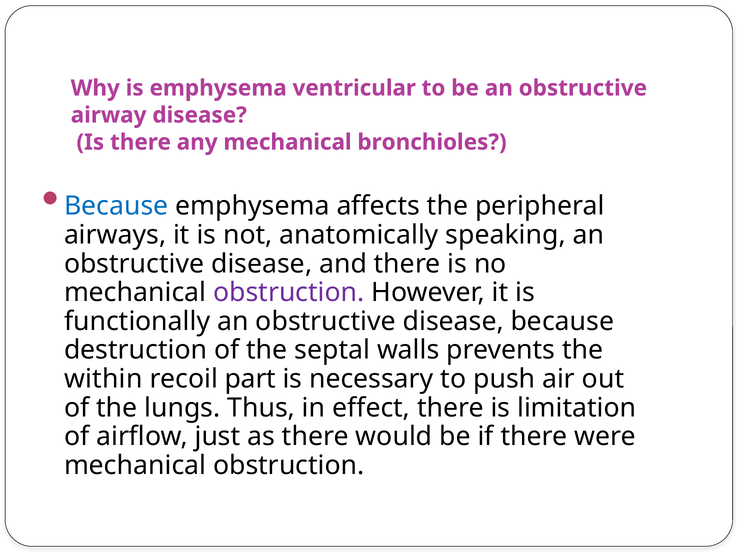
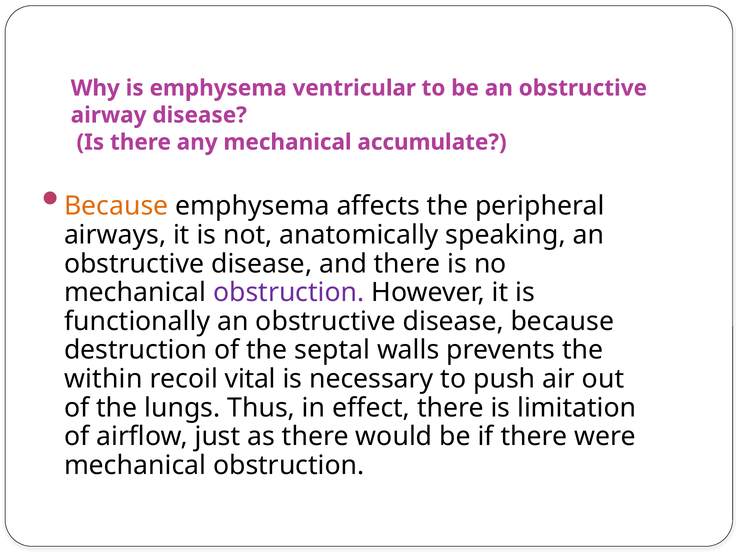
bronchioles: bronchioles -> accumulate
Because at (116, 206) colour: blue -> orange
part: part -> vital
